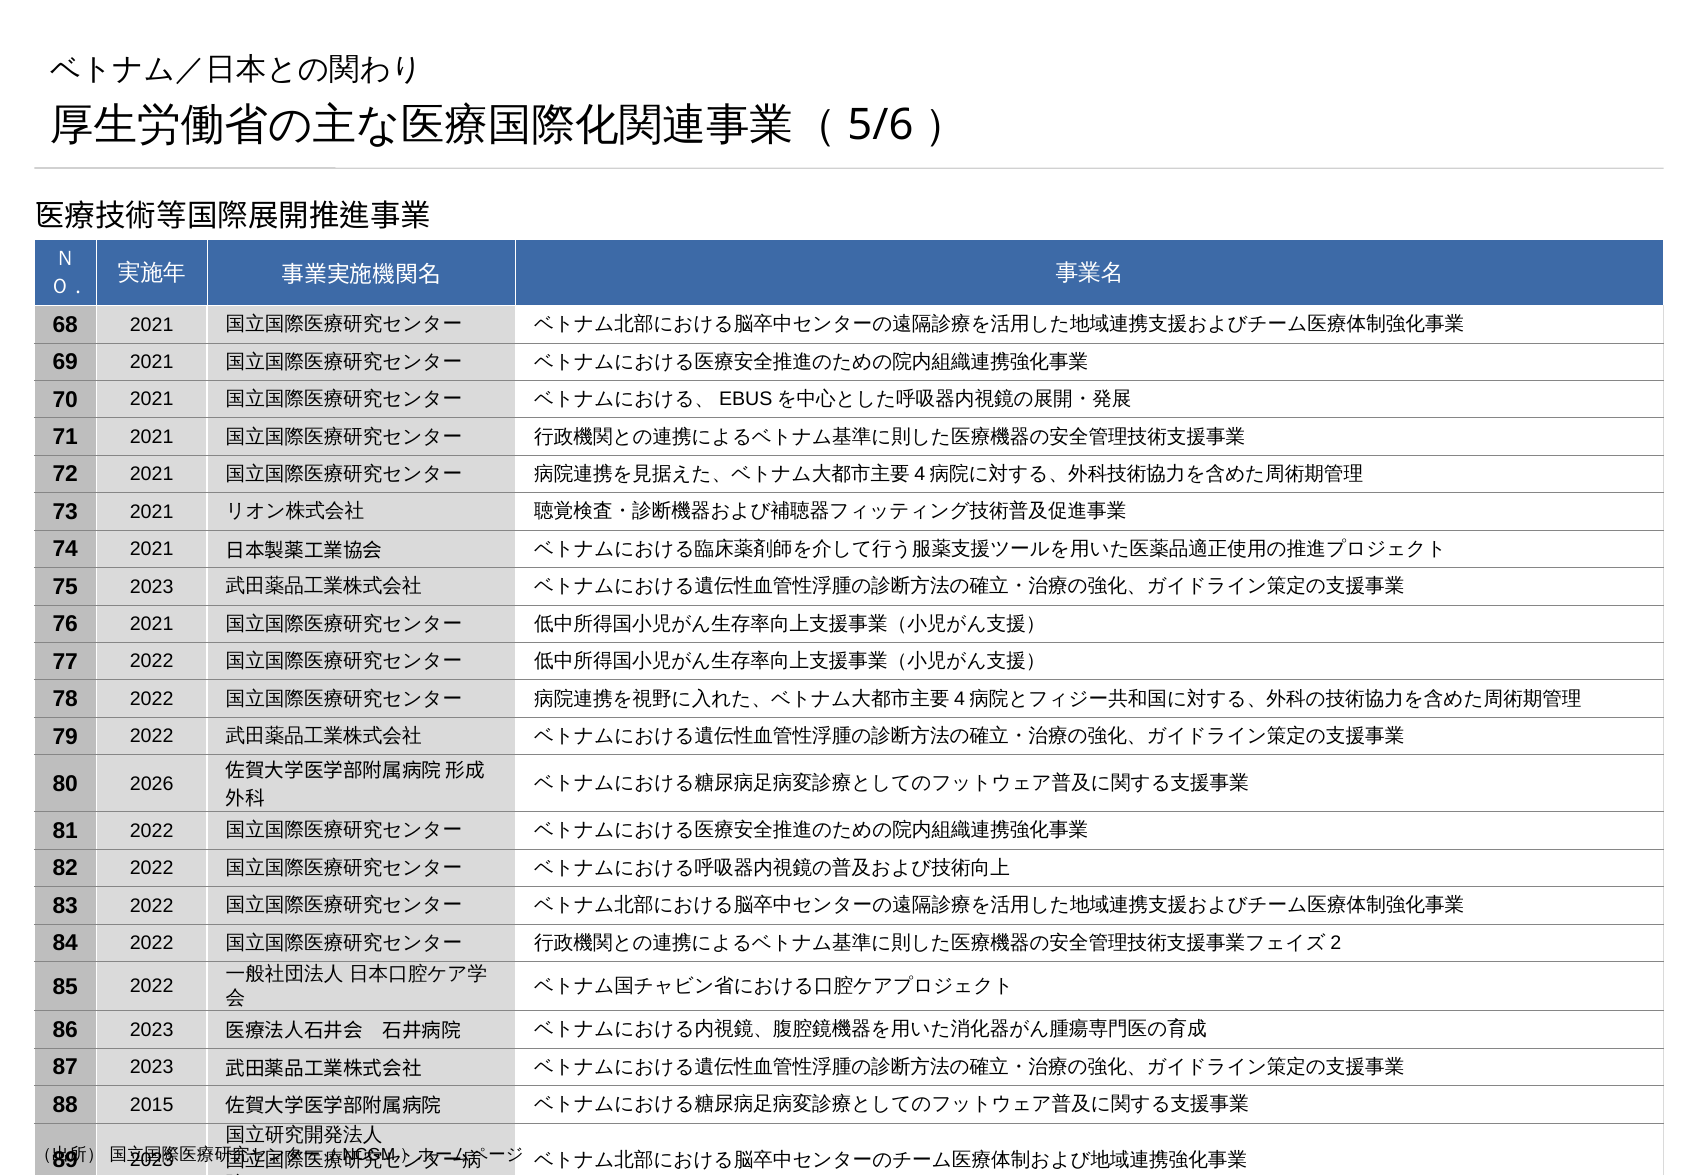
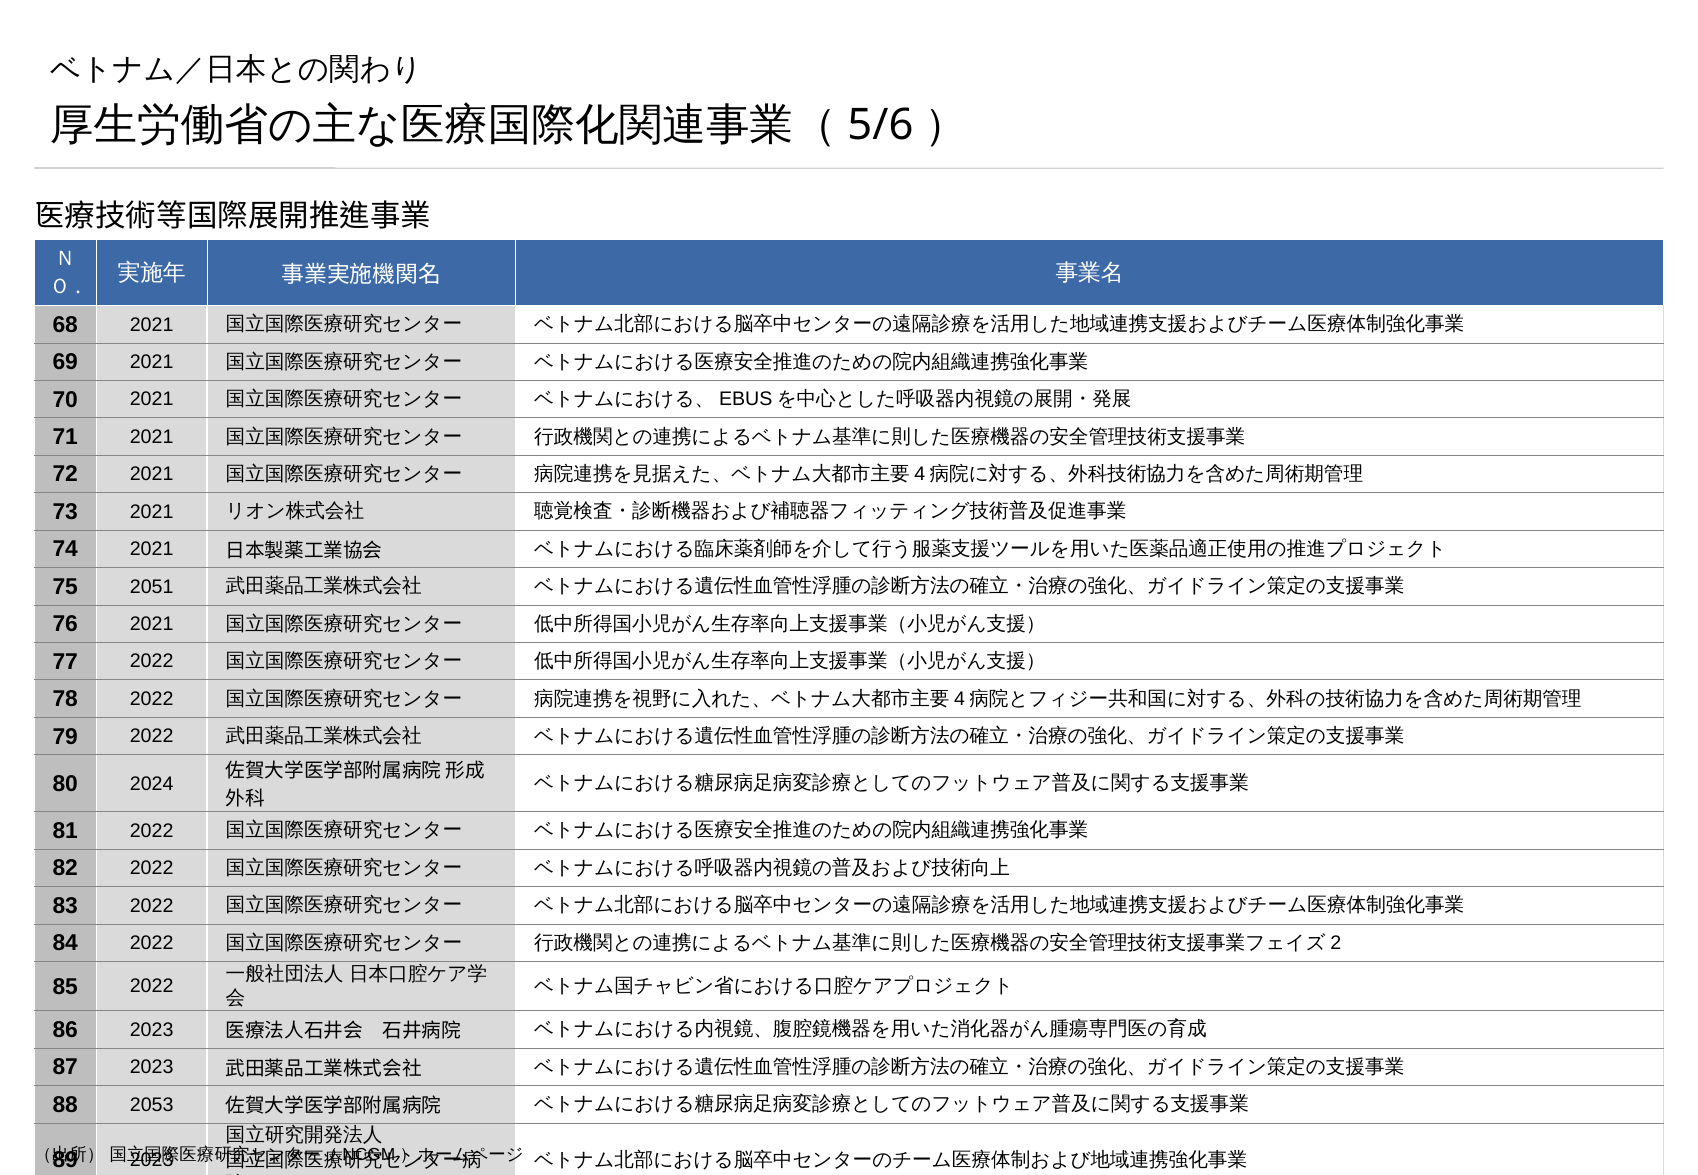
75 2023: 2023 -> 2051
2026: 2026 -> 2024
2015: 2015 -> 2053
